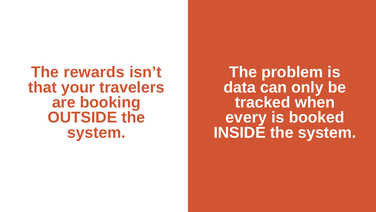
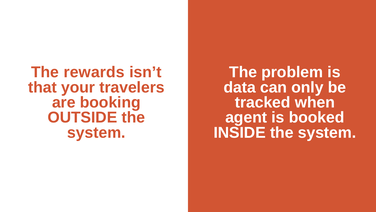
every: every -> agent
